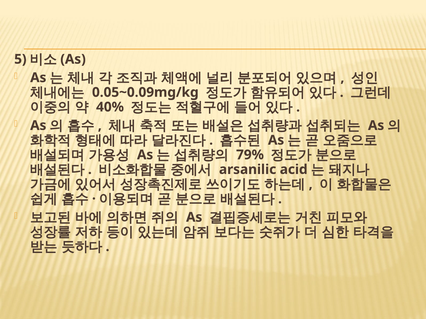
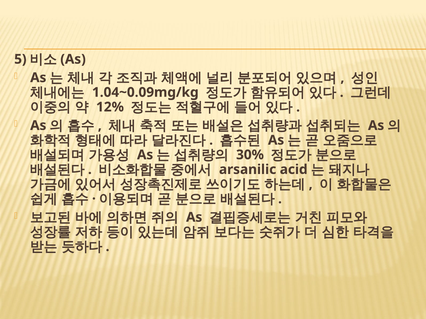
0.05~0.09mg/kg: 0.05~0.09mg/kg -> 1.04~0.09mg/kg
40%: 40% -> 12%
79%: 79% -> 30%
